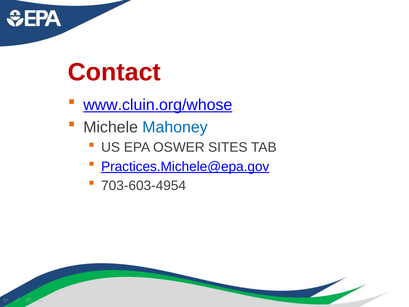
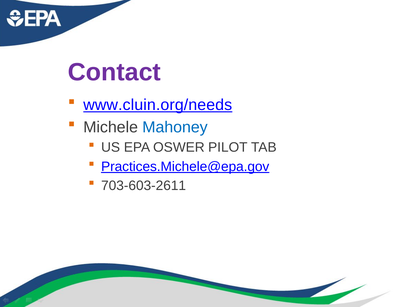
Contact colour: red -> purple
www.cluin.org/whose: www.cluin.org/whose -> www.cluin.org/needs
SITES: SITES -> PILOT
703-603-4954: 703-603-4954 -> 703-603-2611
